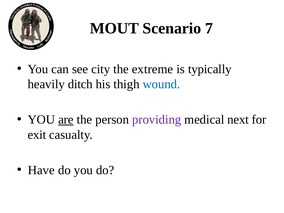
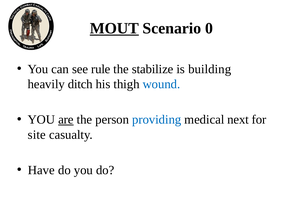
MOUT underline: none -> present
7: 7 -> 0
city: city -> rule
extreme: extreme -> stabilize
typically: typically -> building
providing colour: purple -> blue
exit: exit -> site
